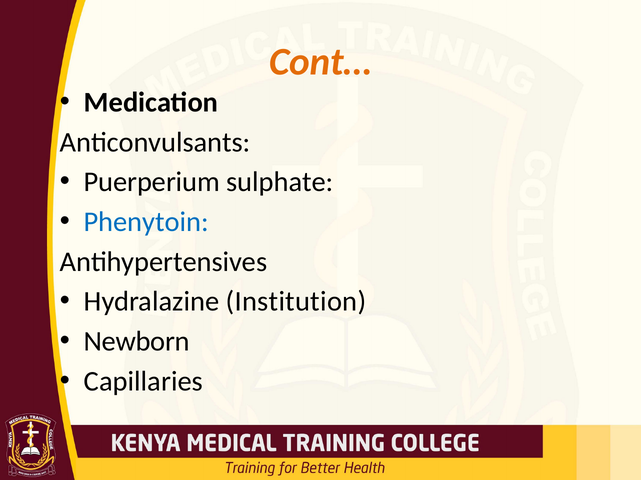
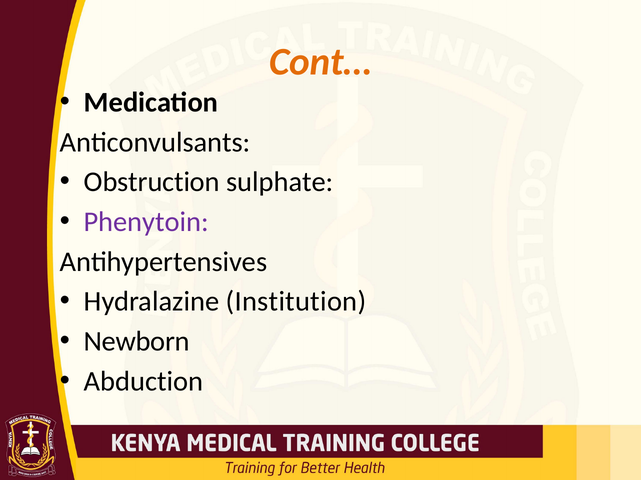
Puerperium: Puerperium -> Obstruction
Phenytoin colour: blue -> purple
Capillaries: Capillaries -> Abduction
